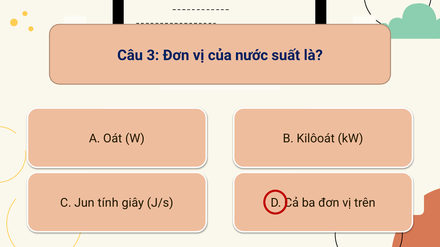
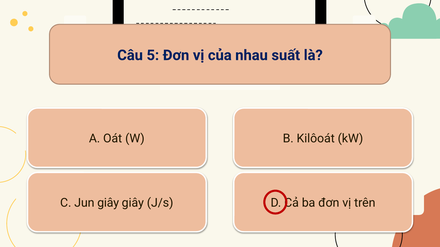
3: 3 -> 5
nước: nước -> nhau
Jun tính: tính -> giây
